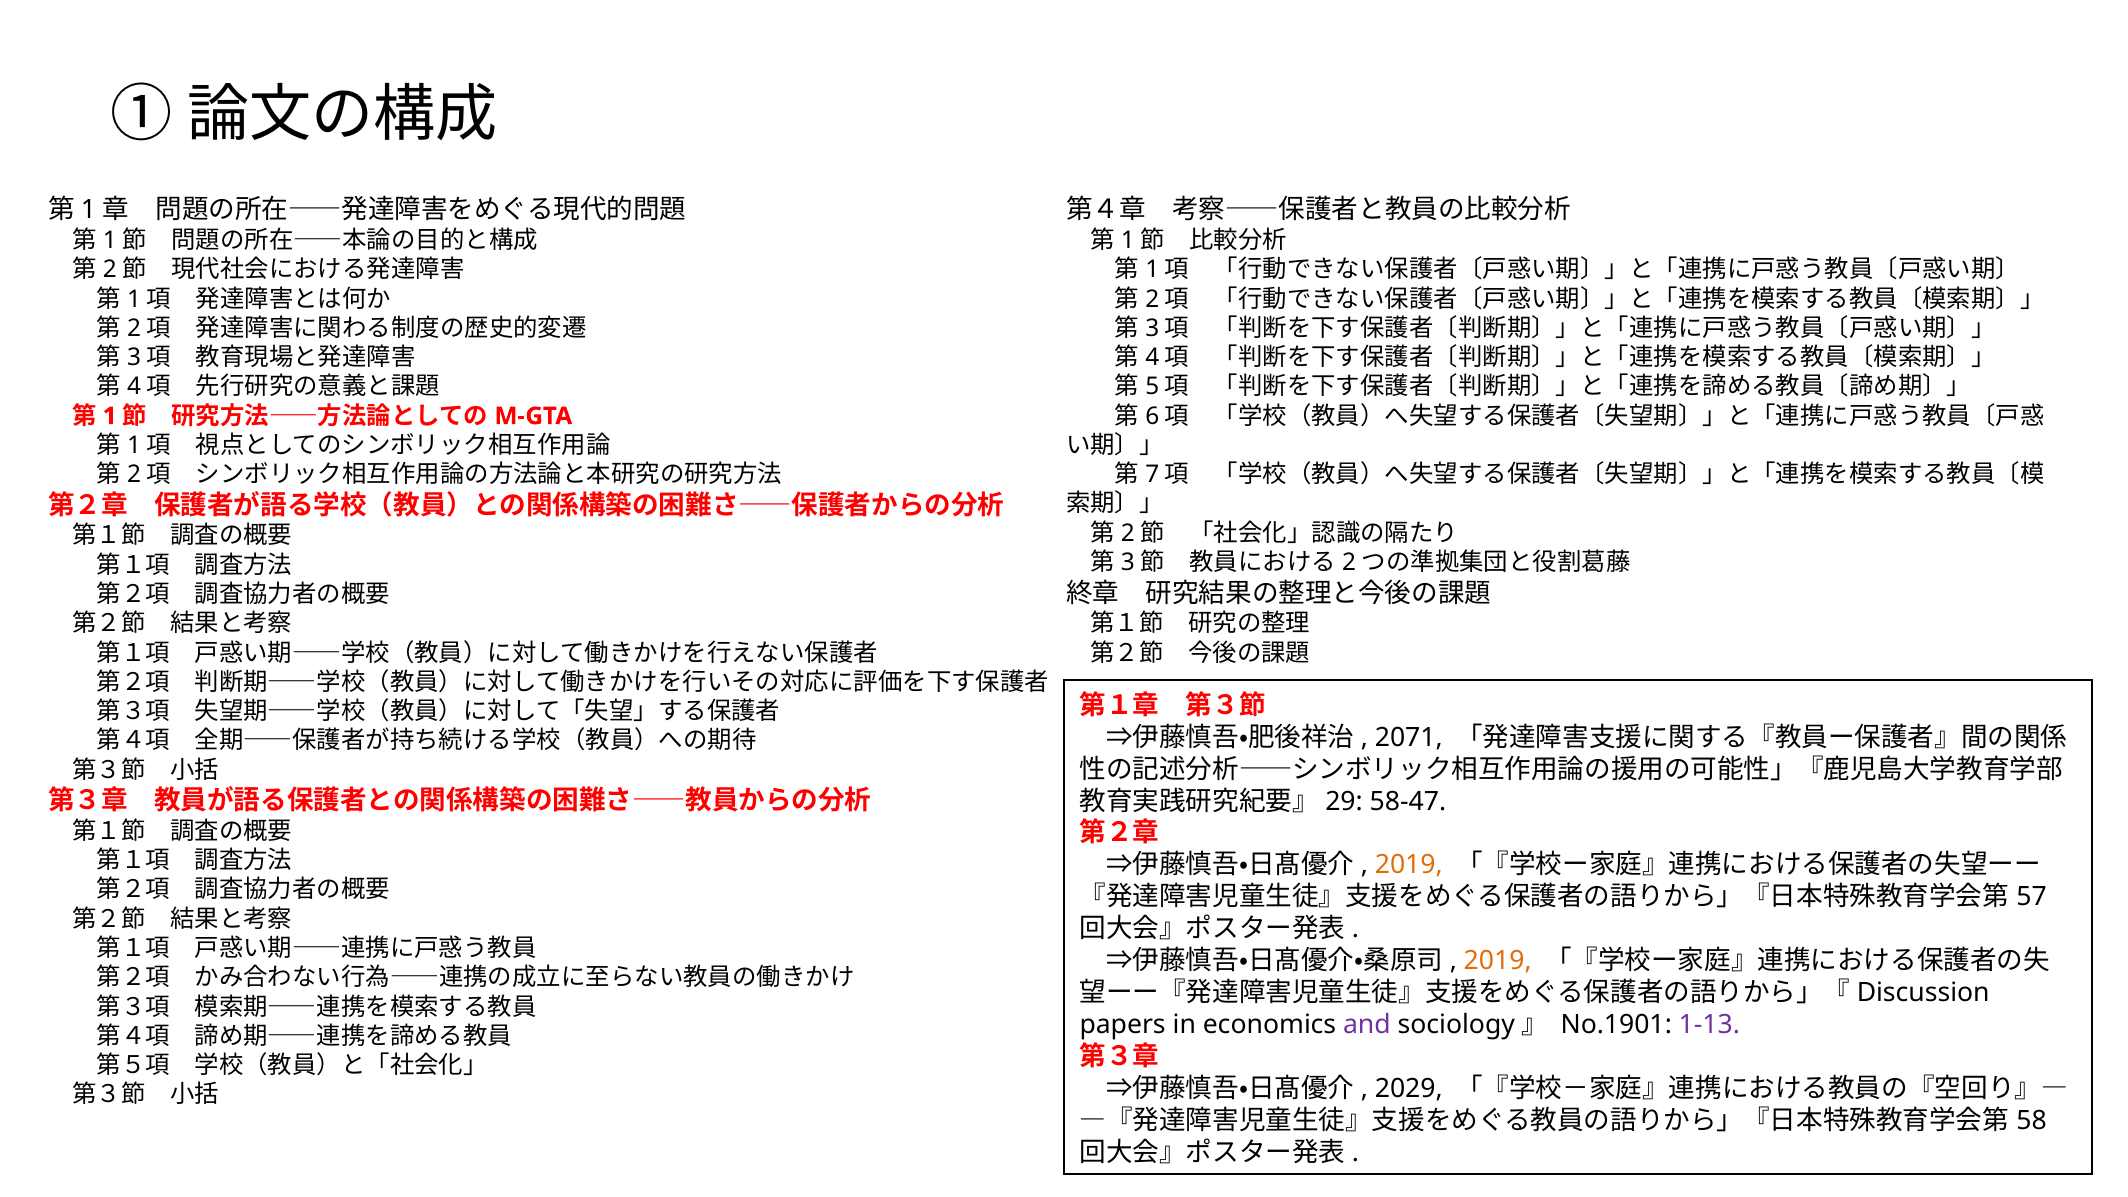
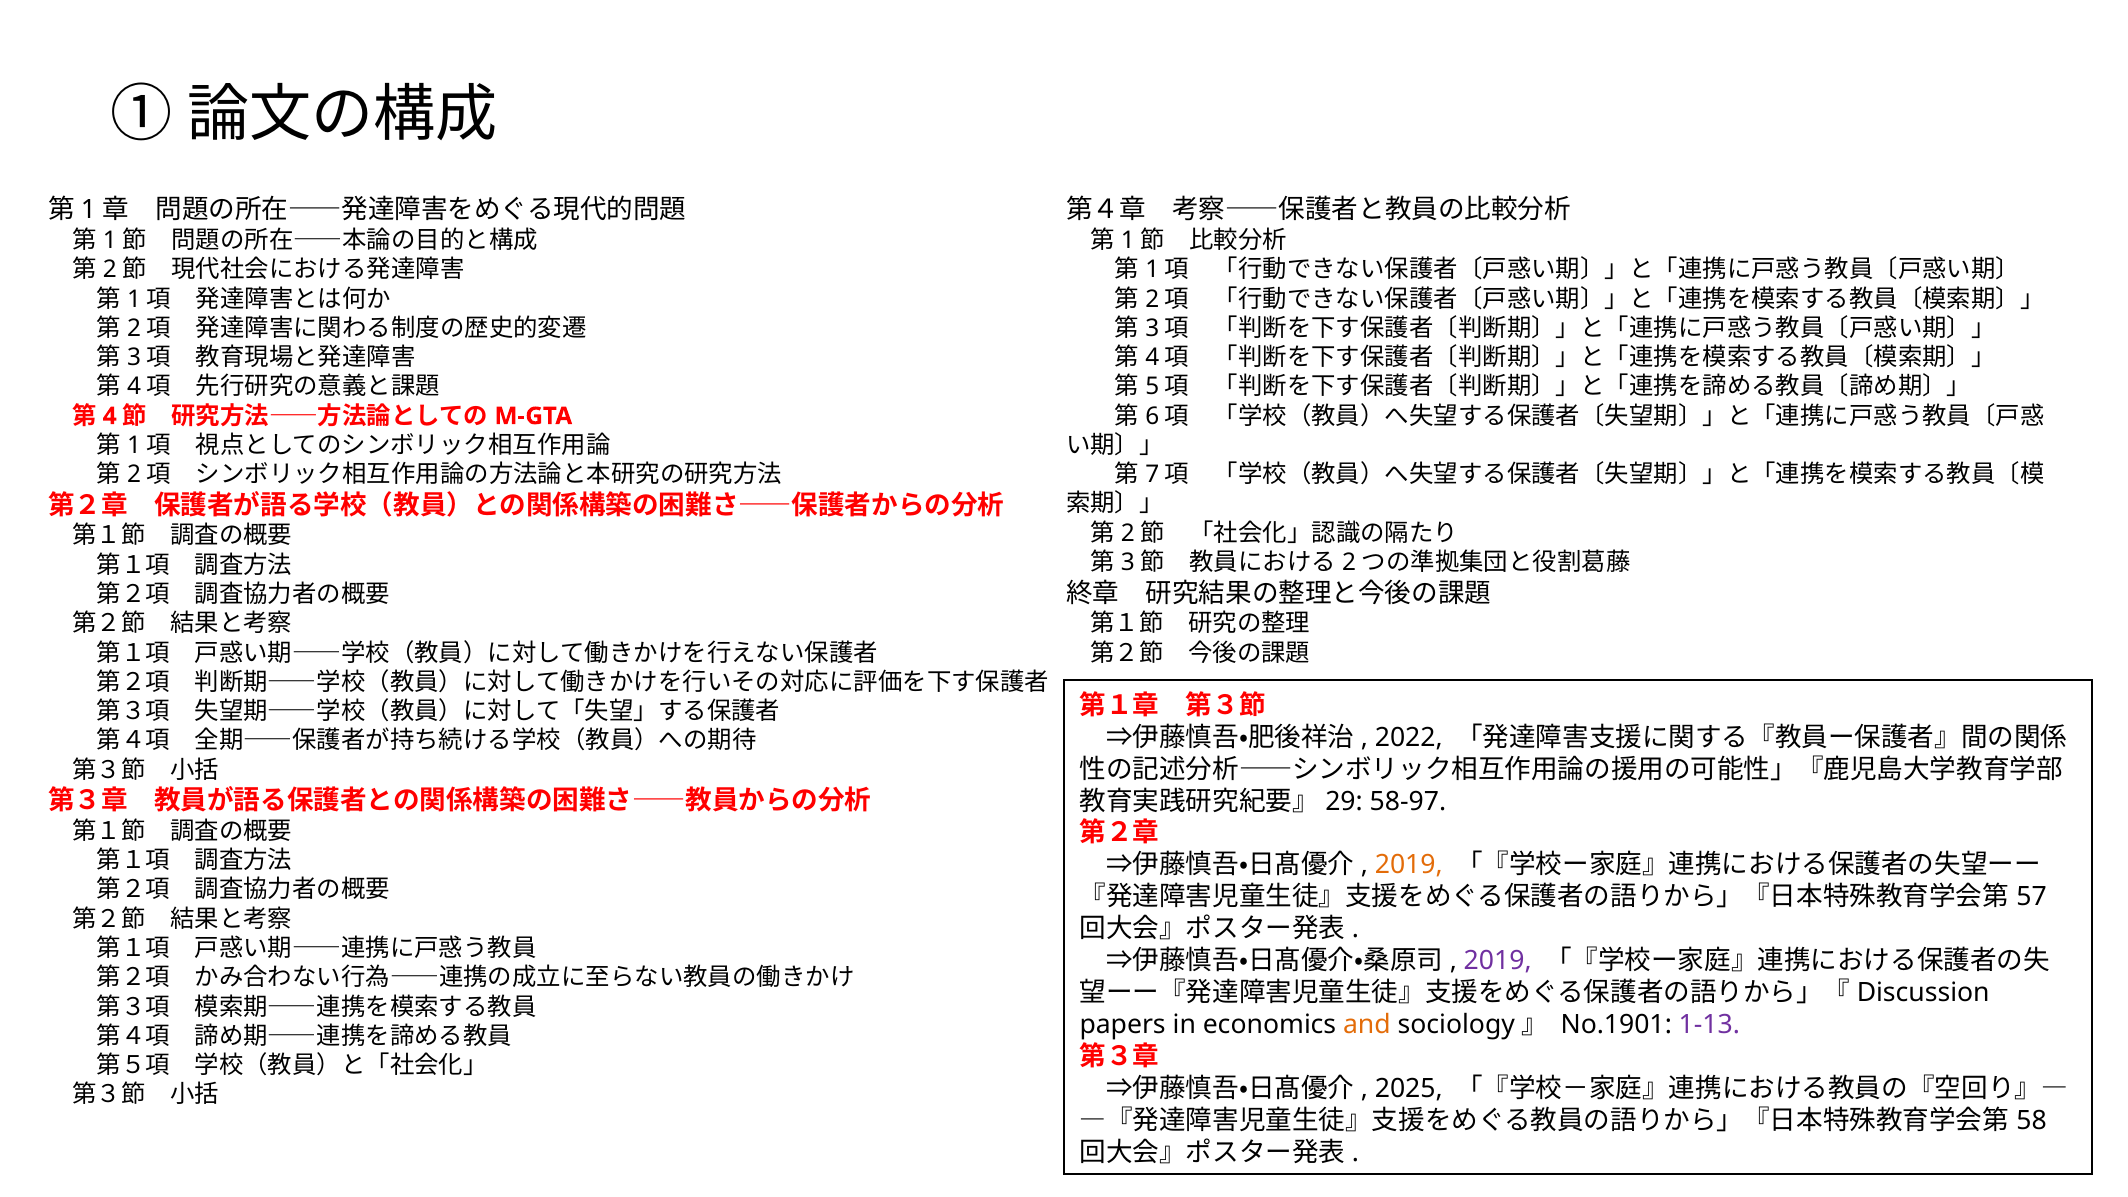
1: 1 -> 4
2071: 2071 -> 2022
58-47: 58-47 -> 58-97
2019 at (1498, 961) colour: orange -> purple
and colour: purple -> orange
2029: 2029 -> 2025
